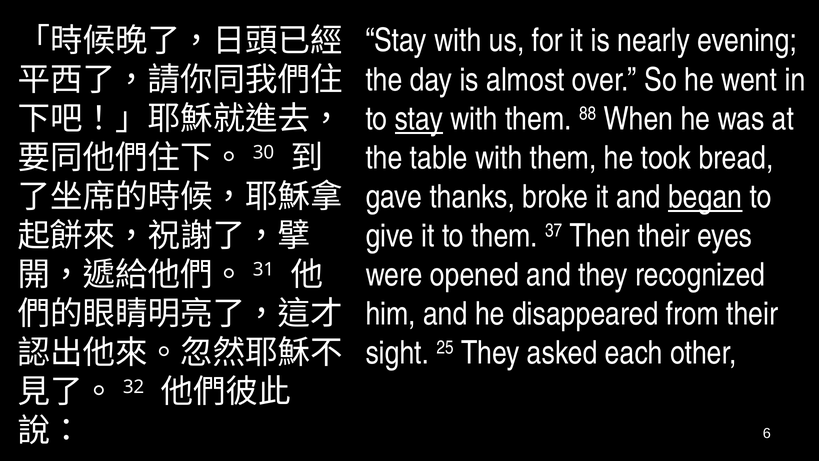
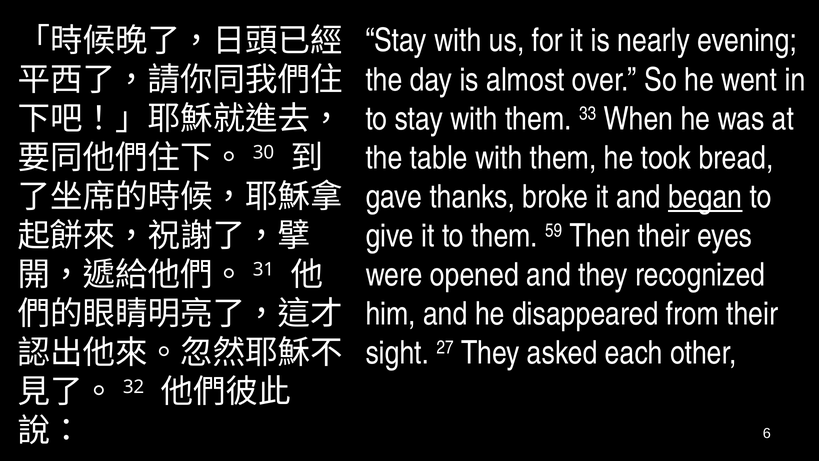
stay at (419, 119) underline: present -> none
88: 88 -> 33
37: 37 -> 59
25: 25 -> 27
